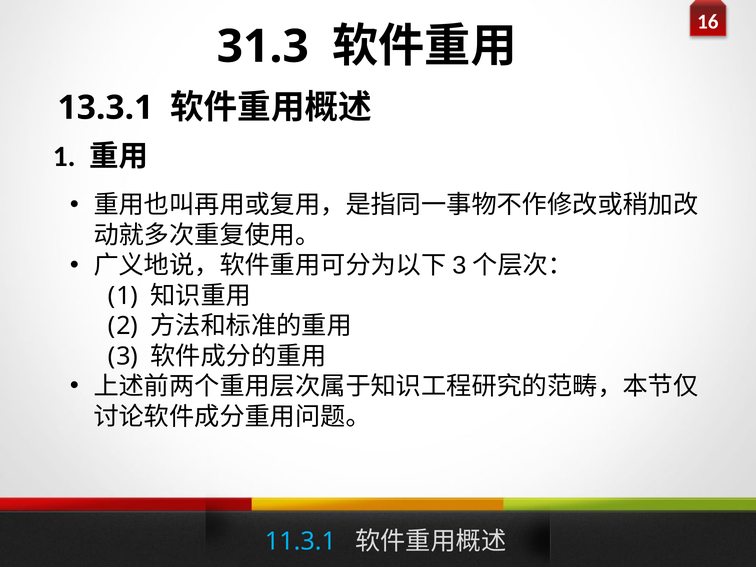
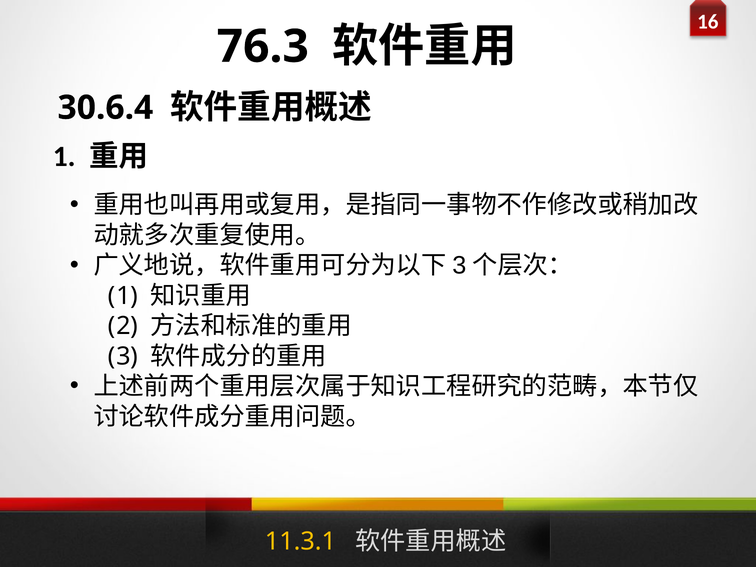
31.3: 31.3 -> 76.3
13.3.1: 13.3.1 -> 30.6.4
11.3.1 colour: light blue -> yellow
